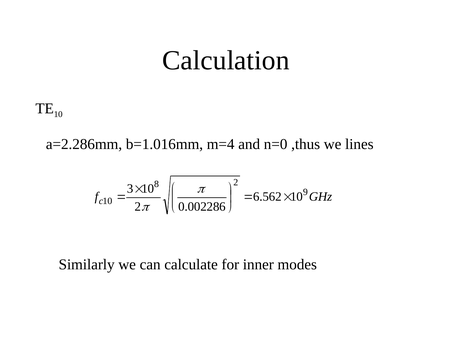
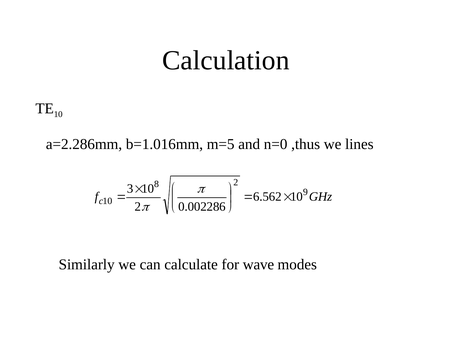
m=4: m=4 -> m=5
inner: inner -> wave
